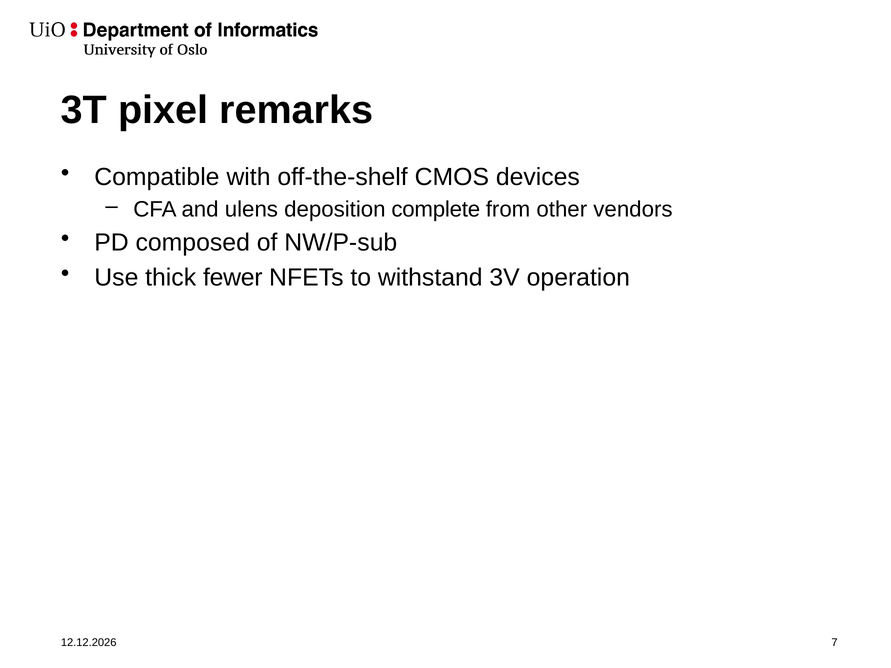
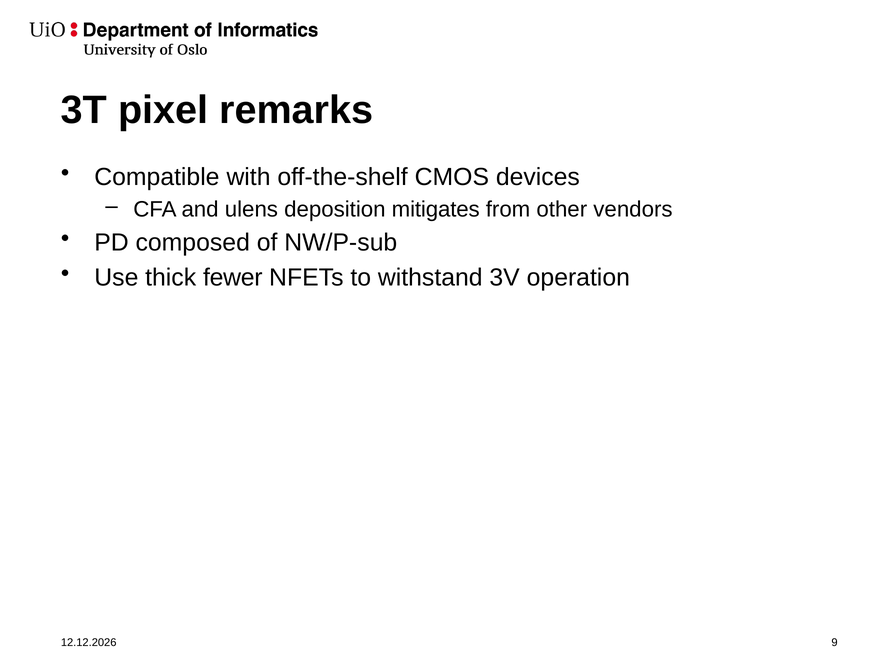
complete: complete -> mitigates
7: 7 -> 9
